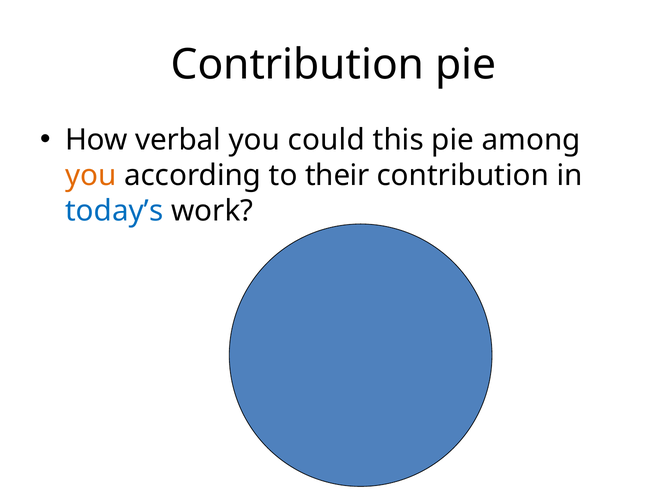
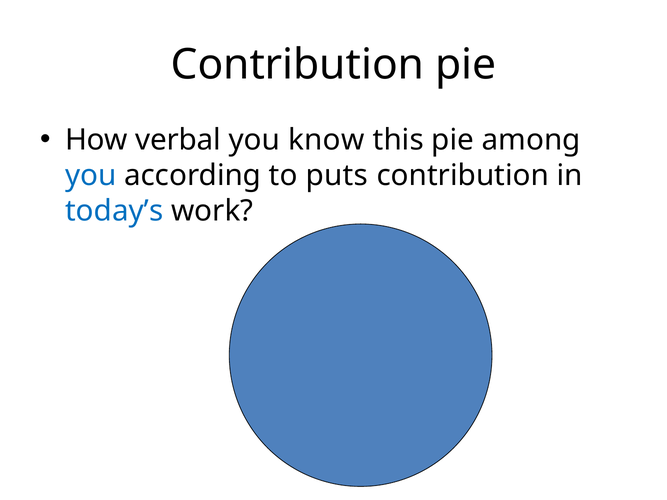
could: could -> know
you at (91, 176) colour: orange -> blue
their: their -> puts
